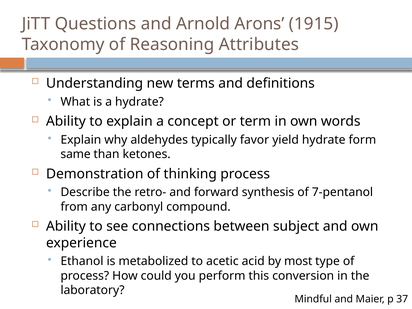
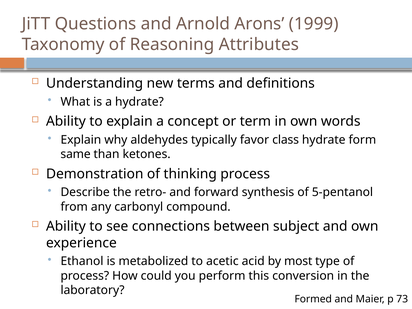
1915: 1915 -> 1999
yield: yield -> class
7-pentanol: 7-pentanol -> 5-pentanol
Mindful: Mindful -> Formed
37: 37 -> 73
